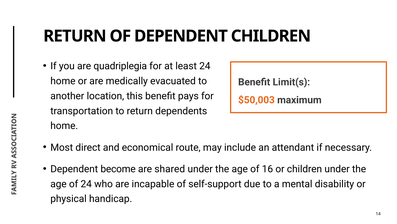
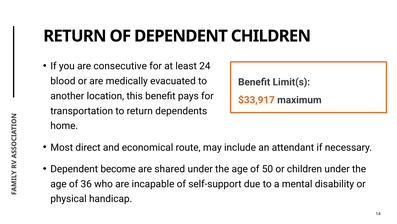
quadriplegia: quadriplegia -> consecutive
home at (63, 81): home -> blood
$50,003: $50,003 -> $33,917
16: 16 -> 50
of 24: 24 -> 36
